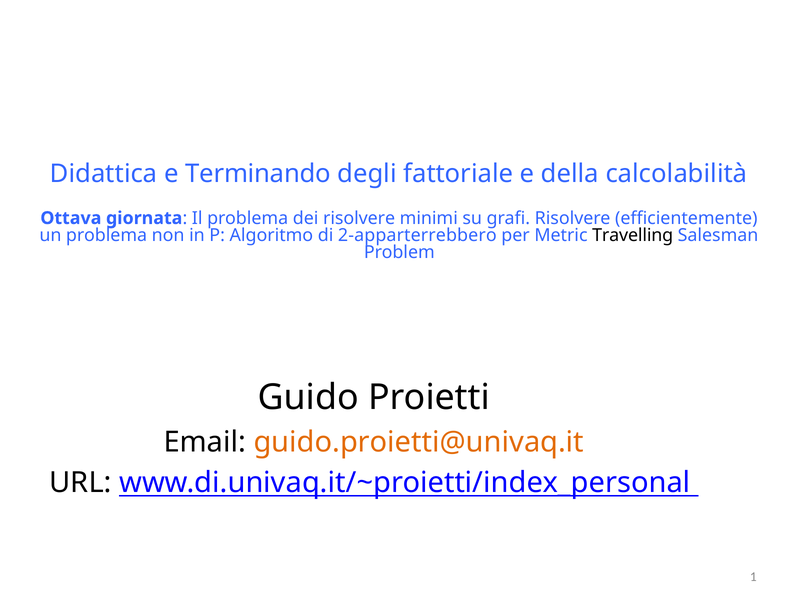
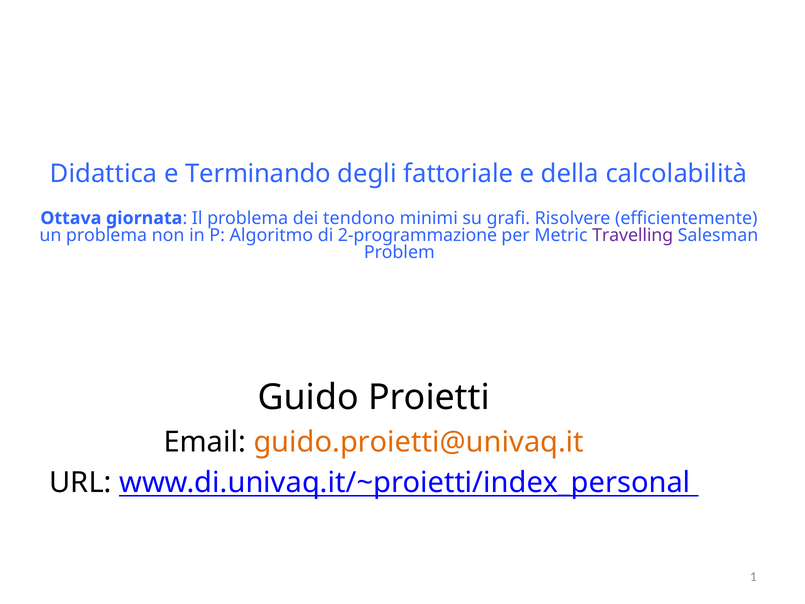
dei risolvere: risolvere -> tendono
2-apparterrebbero: 2-apparterrebbero -> 2-programmazione
Travelling colour: black -> purple
